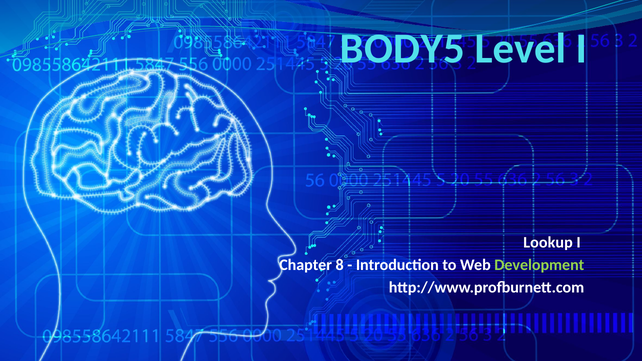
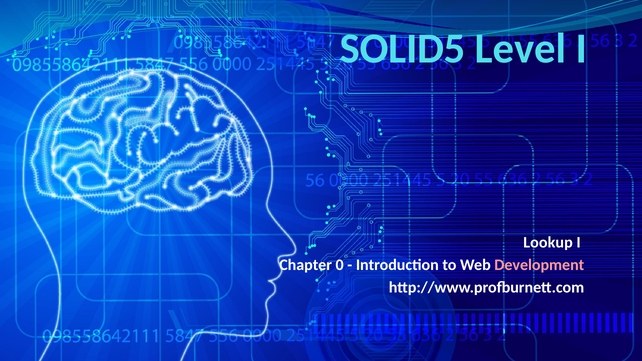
BODY5: BODY5 -> SOLID5
8: 8 -> 0
Development colour: light green -> pink
